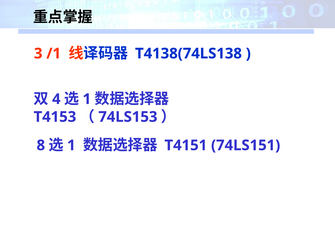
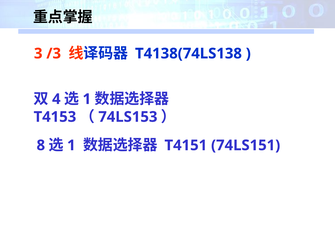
/1: /1 -> /3
